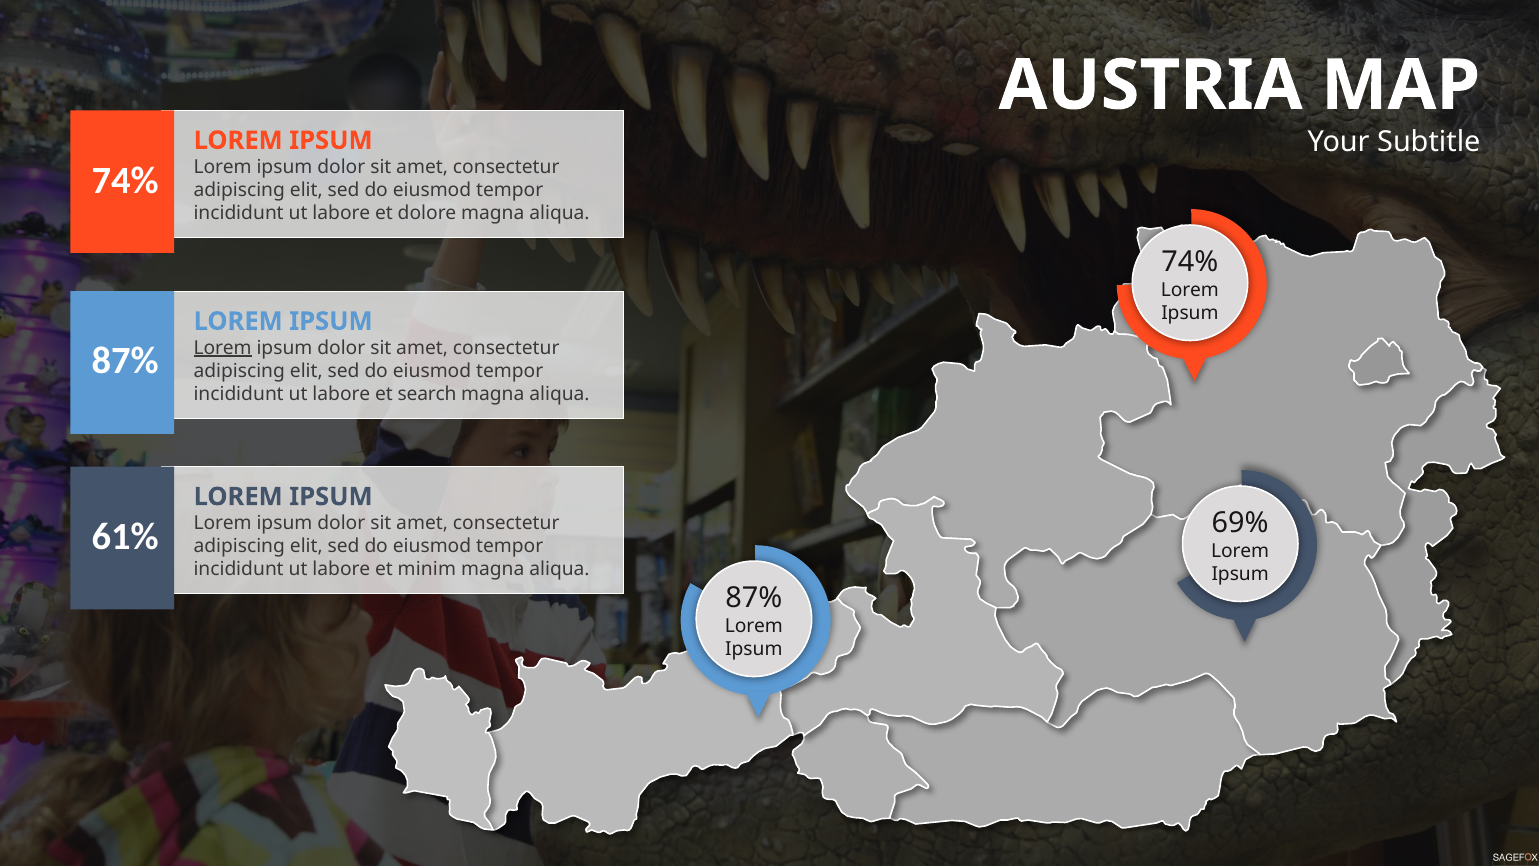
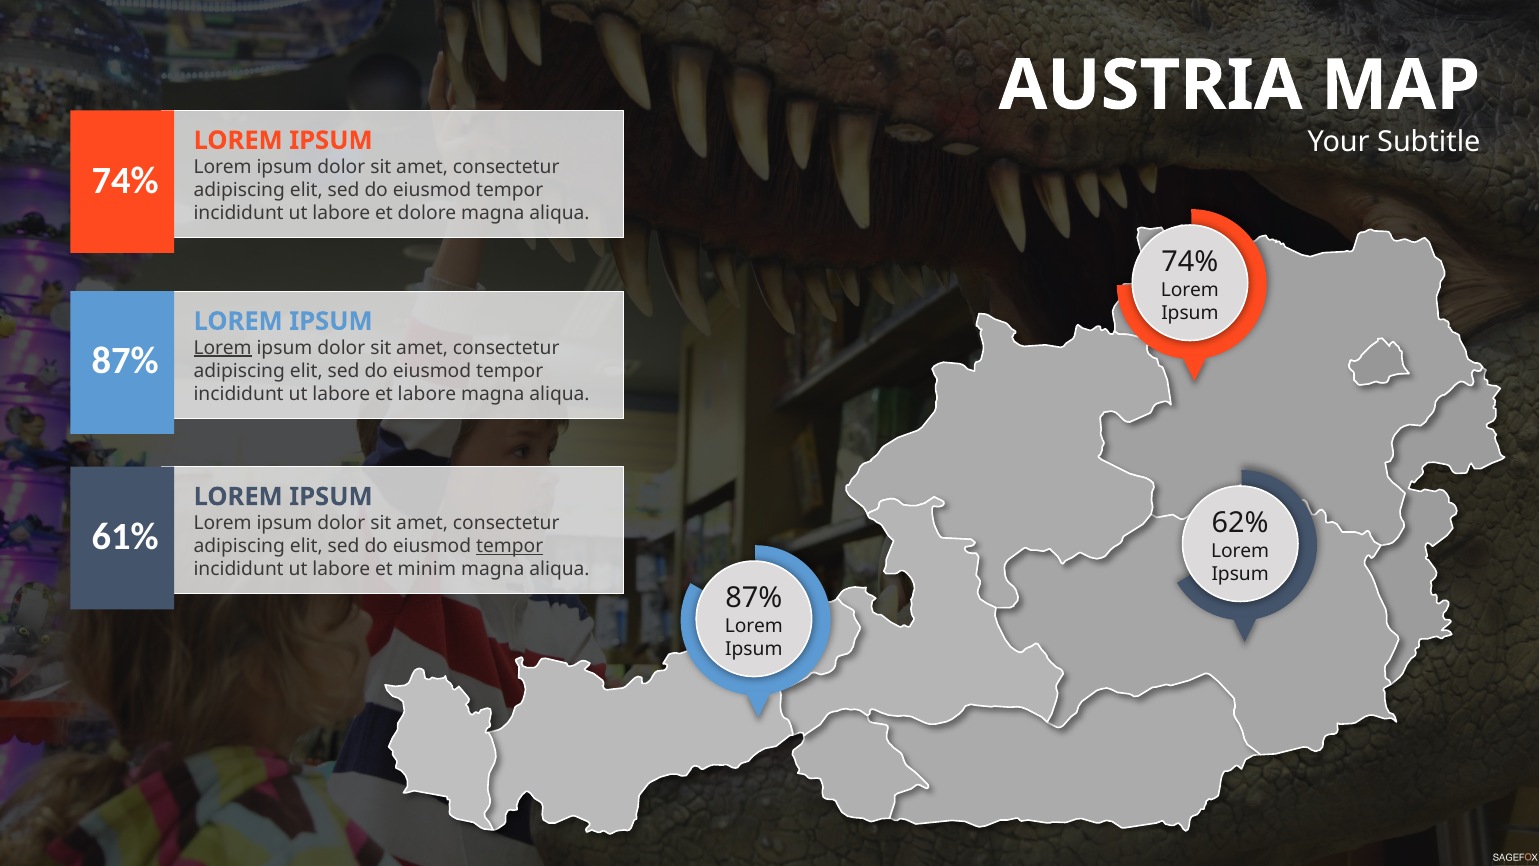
et search: search -> labore
69%: 69% -> 62%
tempor at (510, 546) underline: none -> present
